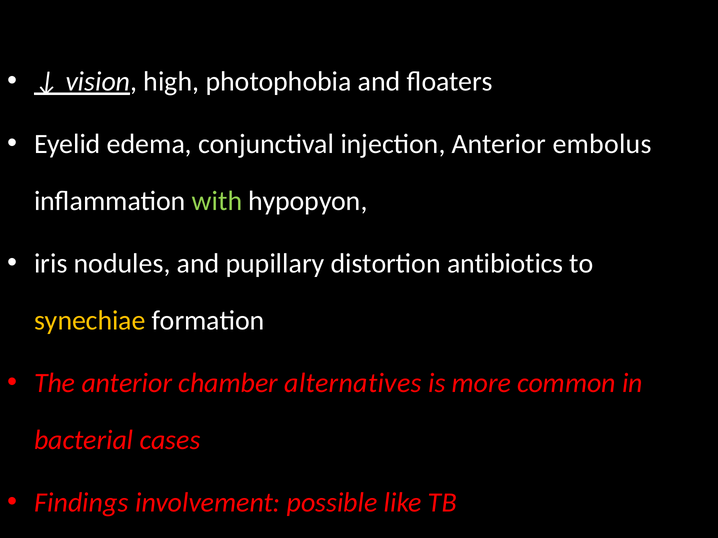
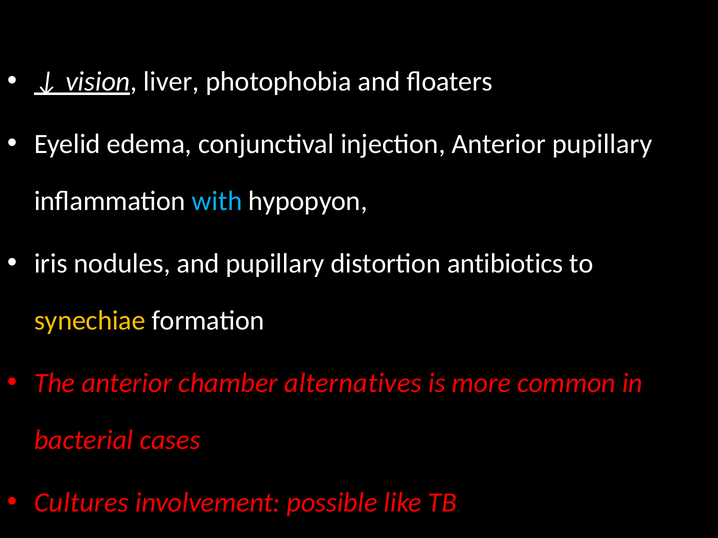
high: high -> liver
Anterior embolus: embolus -> pupillary
with colour: light green -> light blue
Findings: Findings -> Cultures
